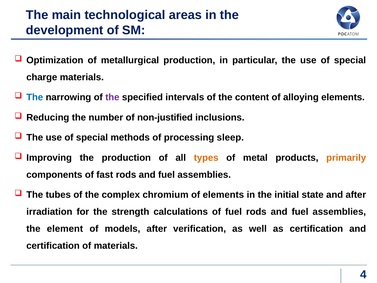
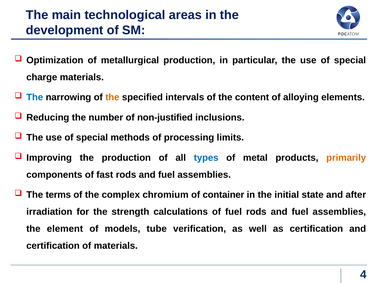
the at (112, 97) colour: purple -> orange
sleep: sleep -> limits
types colour: orange -> blue
tubes: tubes -> terms
of elements: elements -> container
models after: after -> tube
